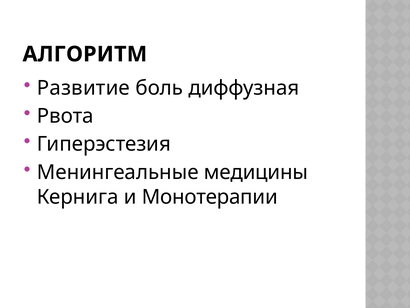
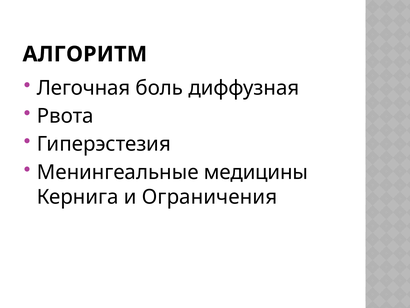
Развитие: Развитие -> Легочная
Монотерапии: Монотерапии -> Ограничения
